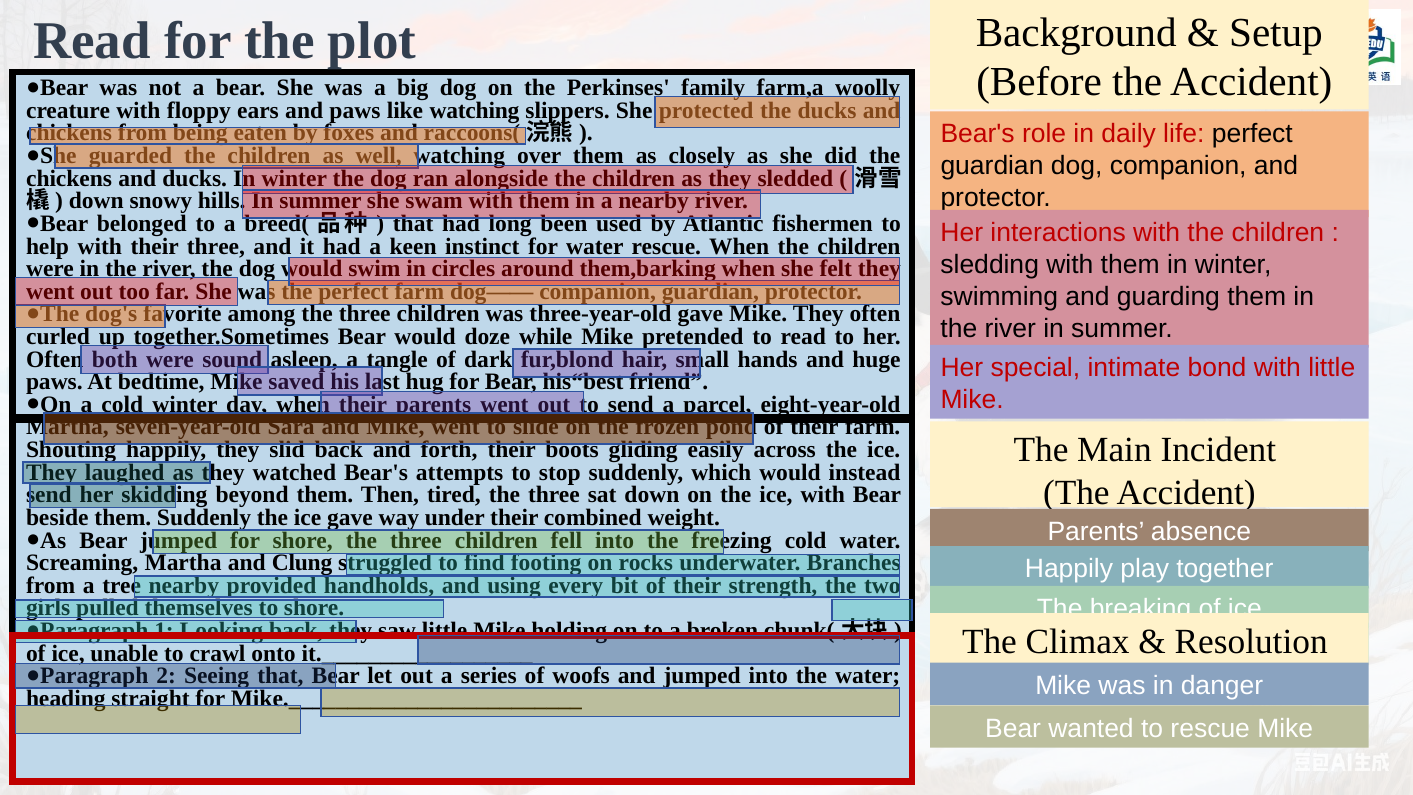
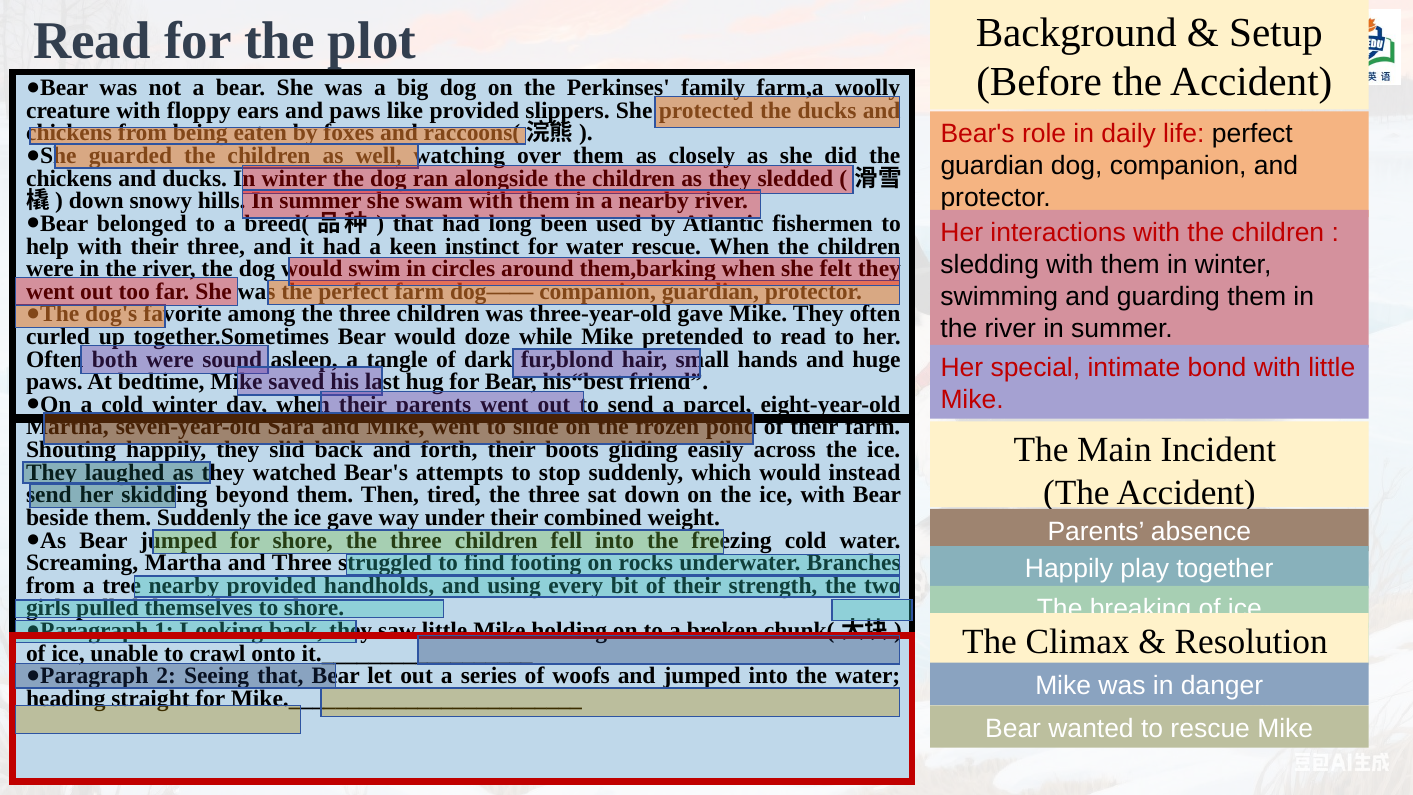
like watching: watching -> provided
and Clung: Clung -> Three
